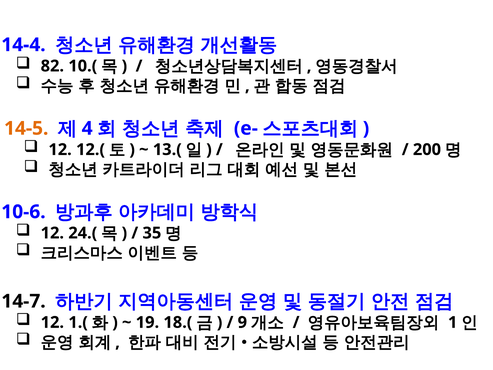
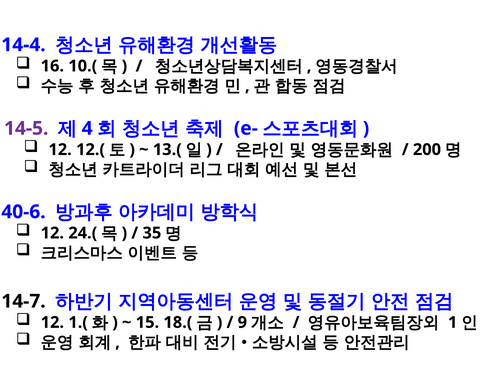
82: 82 -> 16
14-5 colour: orange -> purple
10-6: 10-6 -> 40-6
19: 19 -> 15
